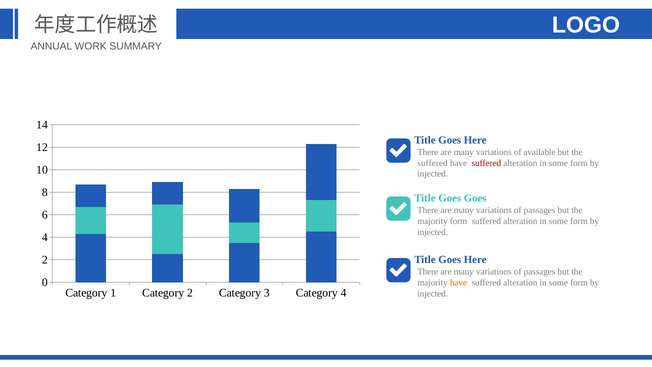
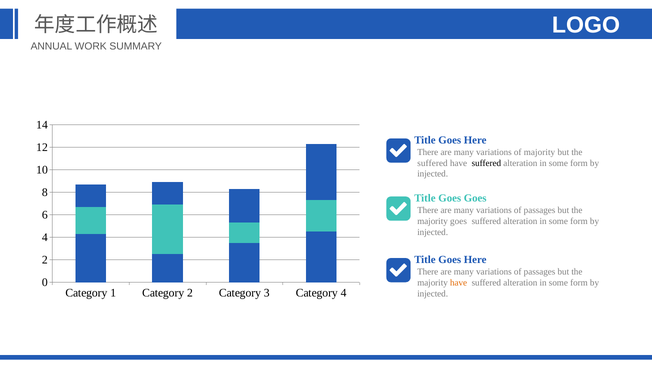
of available: available -> majority
suffered at (486, 163) colour: red -> black
majority form: form -> goes
